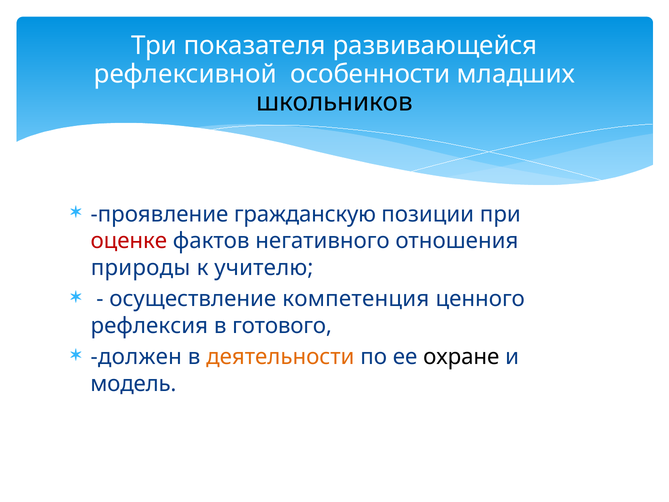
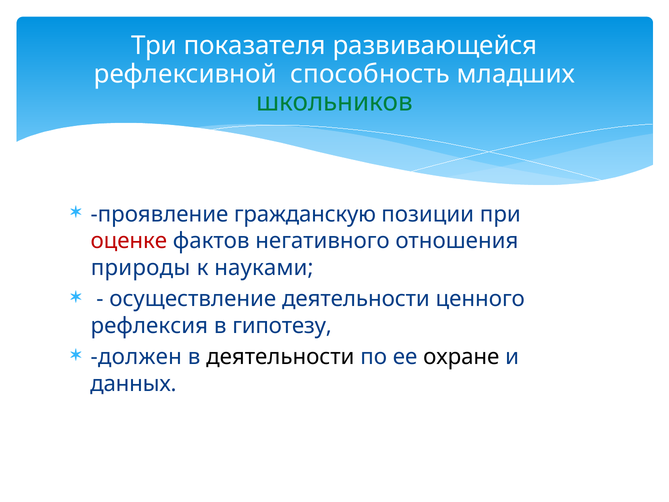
особенности: особенности -> способность
школьников colour: black -> green
учителю: учителю -> науками
осуществление компетенция: компетенция -> деятельности
готового: готового -> гипотезу
деятельности at (280, 357) colour: orange -> black
модель: модель -> данных
